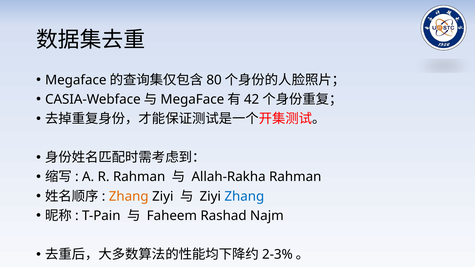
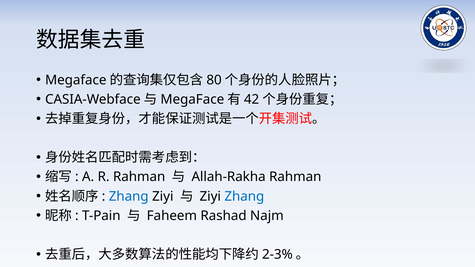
Zhang at (129, 196) colour: orange -> blue
